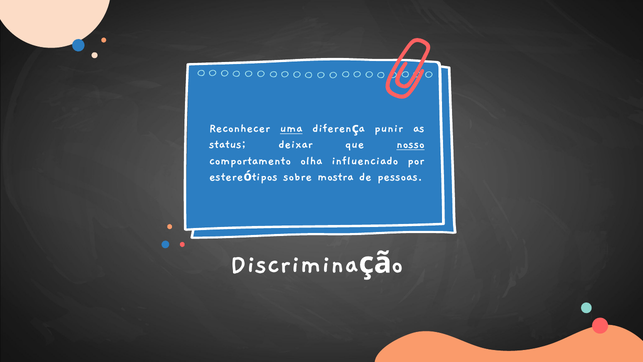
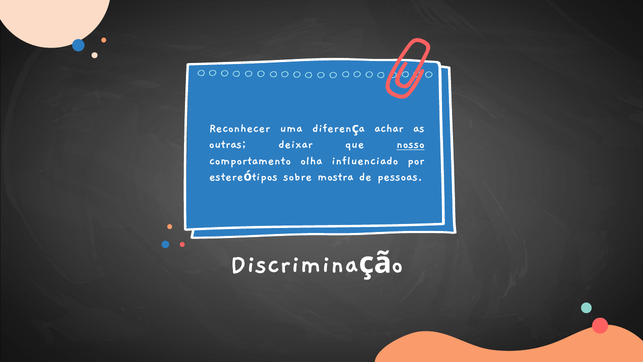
uma underline: present -> none
punir: punir -> achar
status: status -> outras
